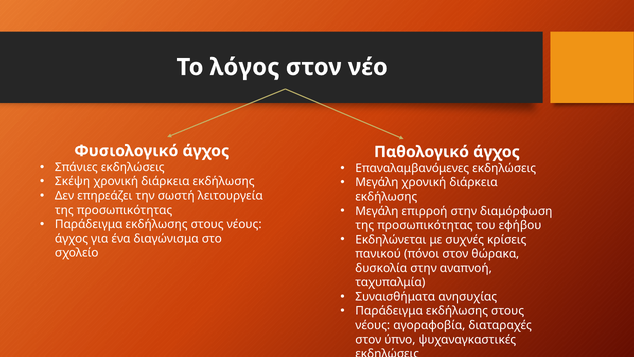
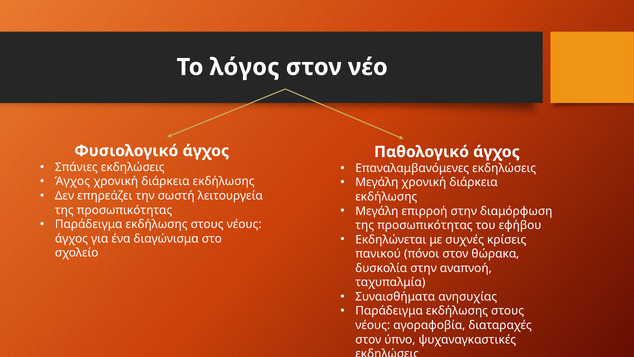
Σκέψη at (73, 181): Σκέψη -> Άγχος
